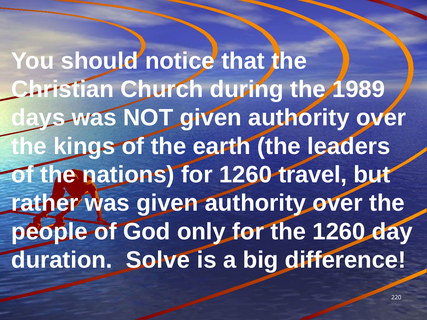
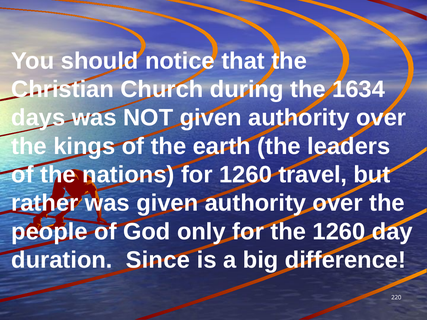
1989: 1989 -> 1634
Solve: Solve -> Since
